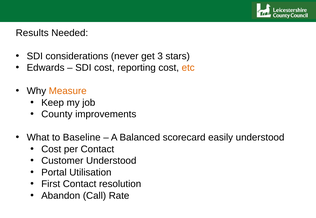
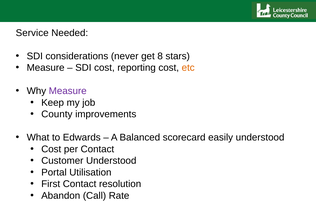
Results: Results -> Service
3: 3 -> 8
Edwards at (46, 68): Edwards -> Measure
Measure at (68, 91) colour: orange -> purple
Baseline: Baseline -> Edwards
